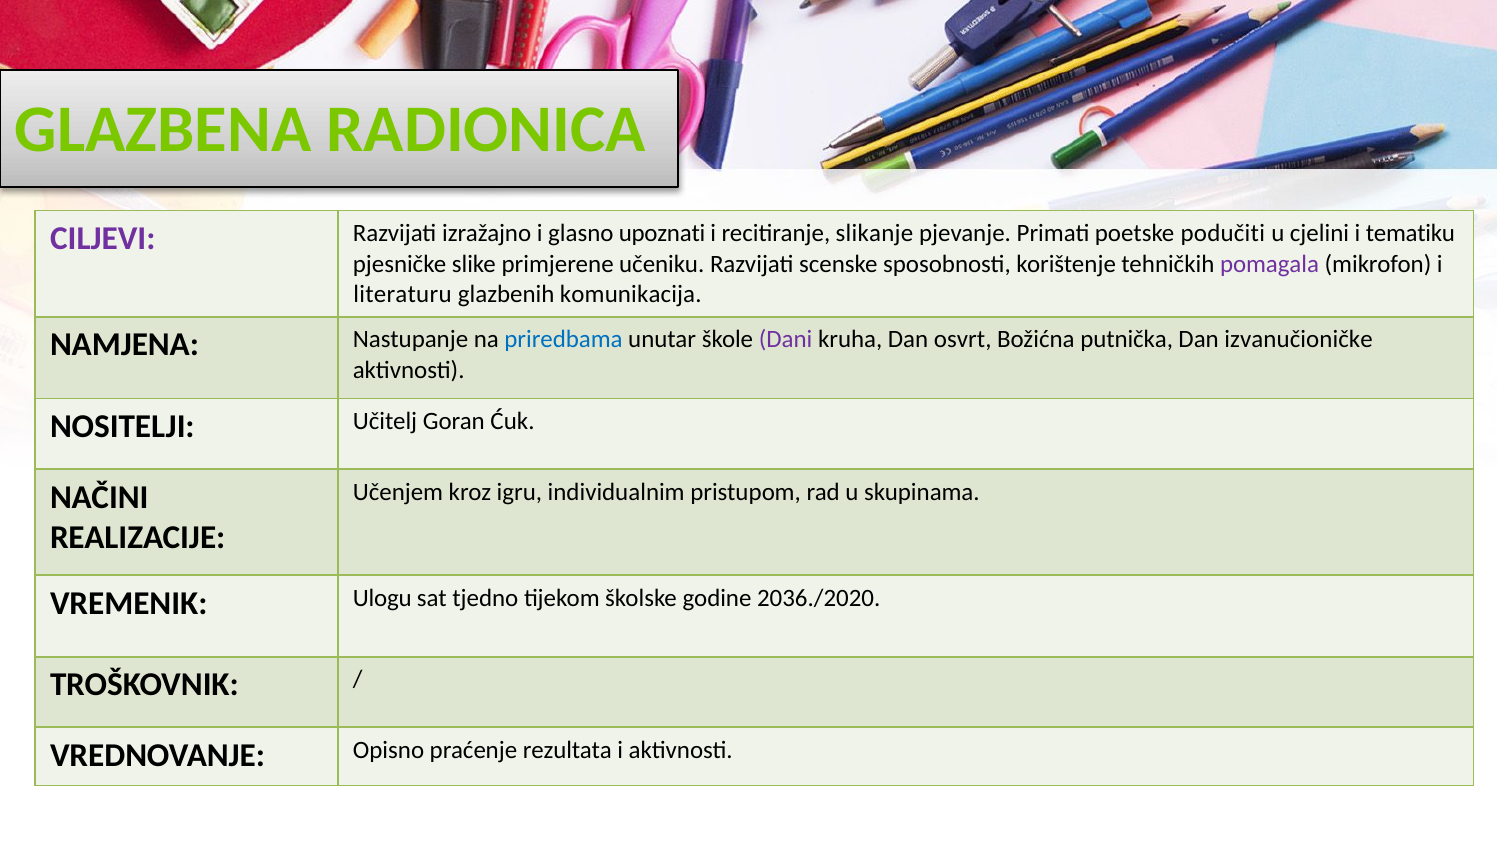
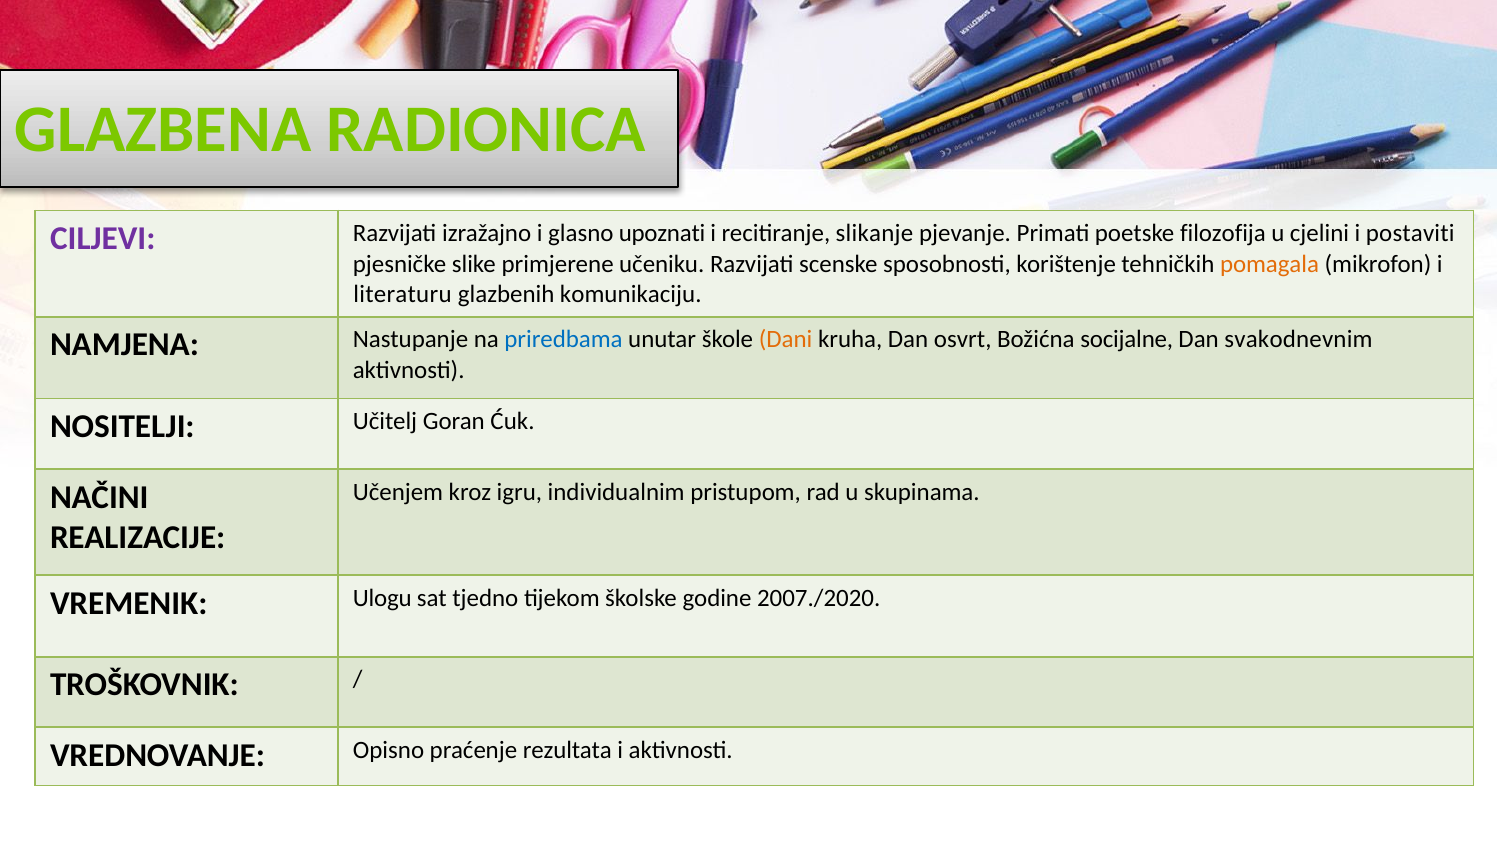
podučiti: podučiti -> filozofija
tematiku: tematiku -> postaviti
pomagala colour: purple -> orange
komunikacija: komunikacija -> komunikaciju
Dani colour: purple -> orange
putnička: putnička -> socijalne
izvanučioničke: izvanučioničke -> svakodnevnim
2036./2020: 2036./2020 -> 2007./2020
